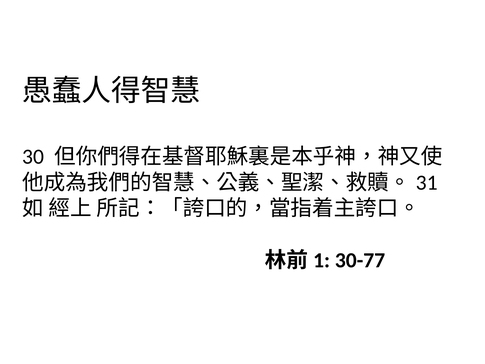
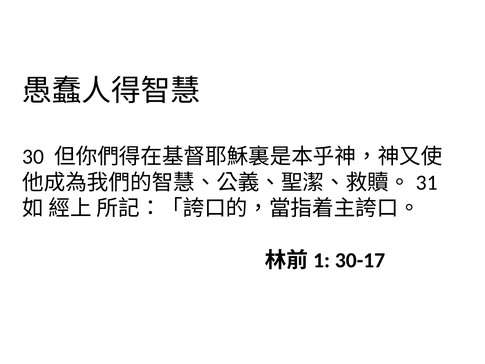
30-77: 30-77 -> 30-17
